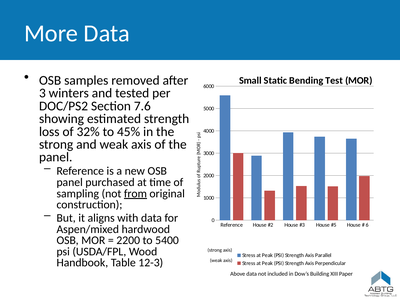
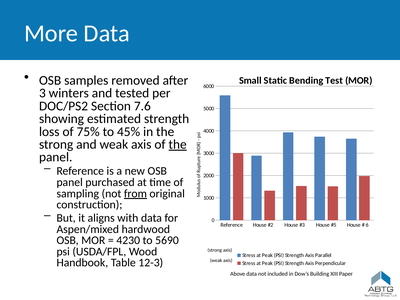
32%: 32% -> 75%
the at (178, 144) underline: none -> present
2200: 2200 -> 4230
5400: 5400 -> 5690
